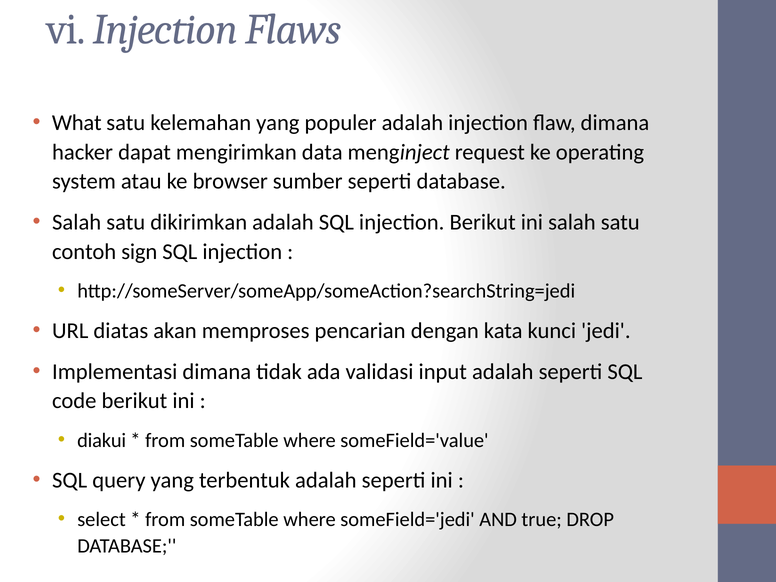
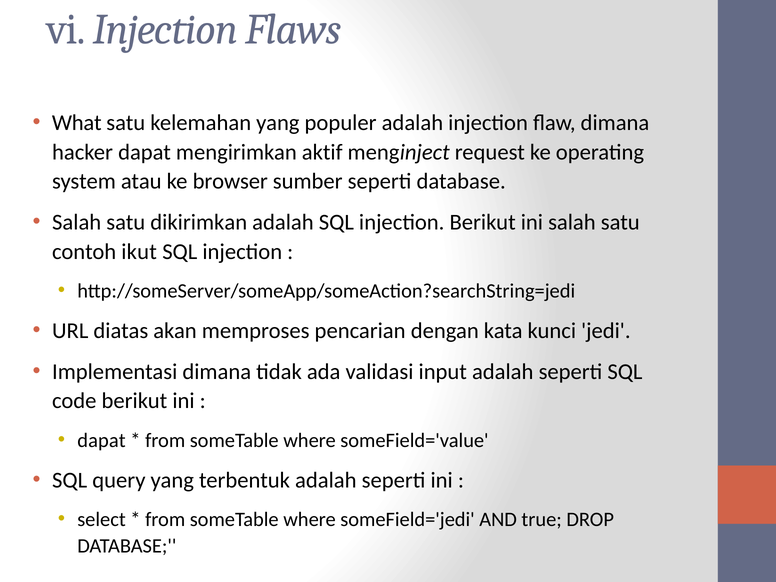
data: data -> aktif
sign: sign -> ikut
diakui at (102, 440): diakui -> dapat
